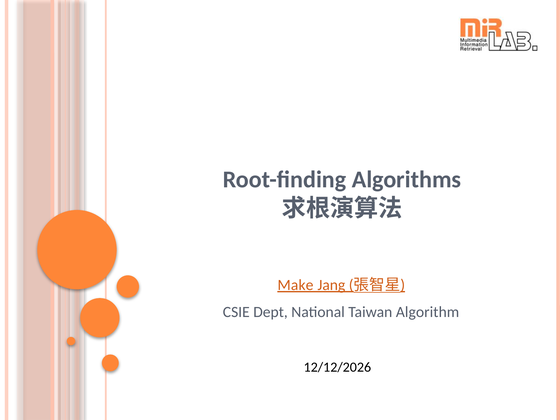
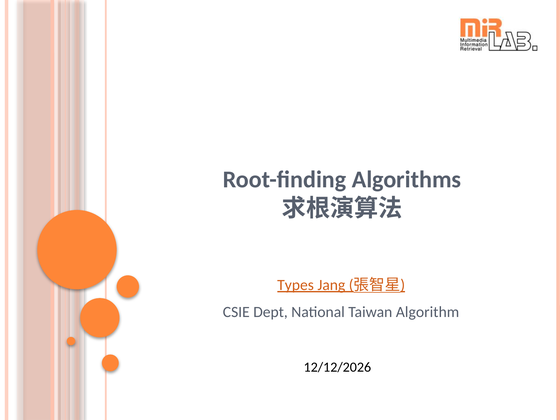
Make: Make -> Types
